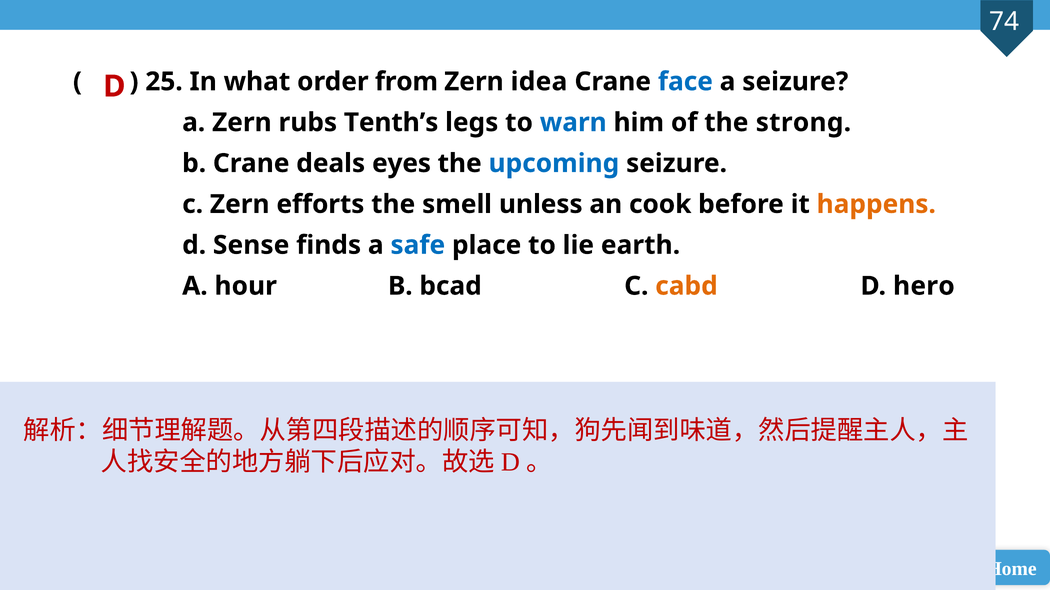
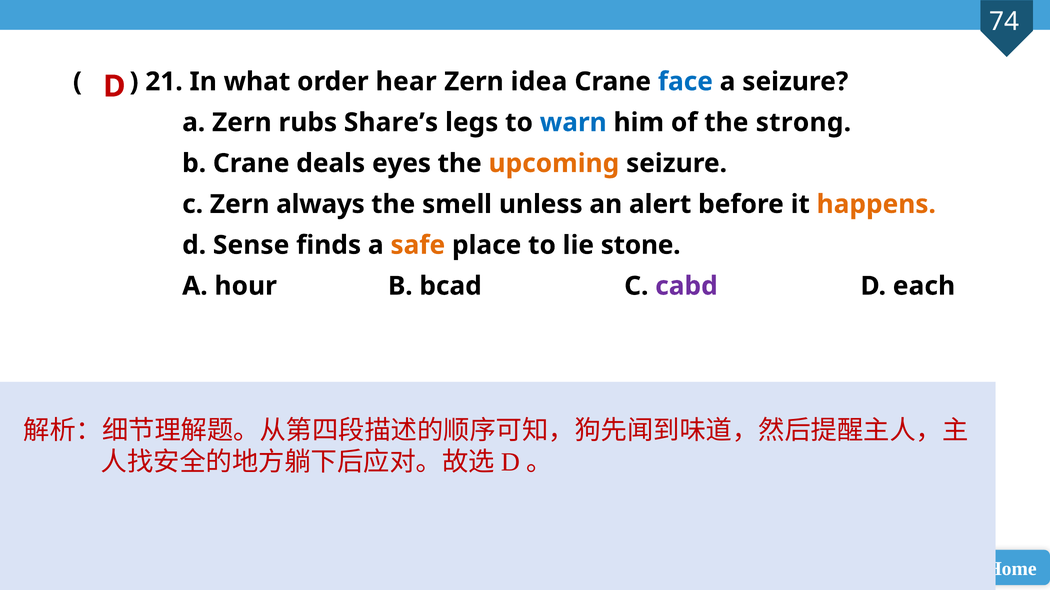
25: 25 -> 21
from: from -> hear
Tenth’s: Tenth’s -> Share’s
upcoming colour: blue -> orange
efforts: efforts -> always
cook: cook -> alert
safe colour: blue -> orange
earth: earth -> stone
cabd colour: orange -> purple
hero: hero -> each
